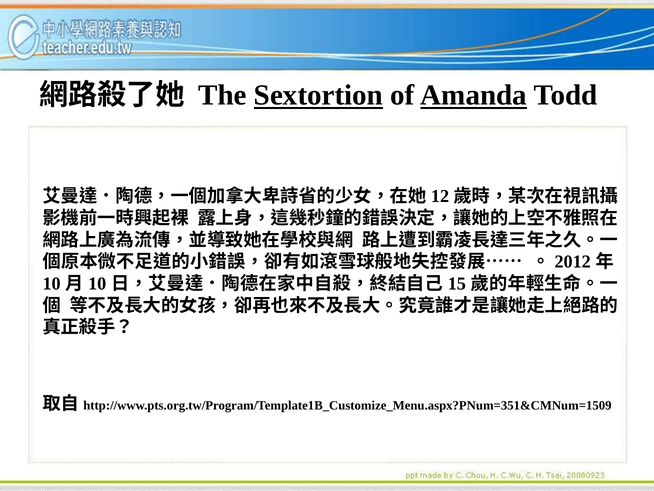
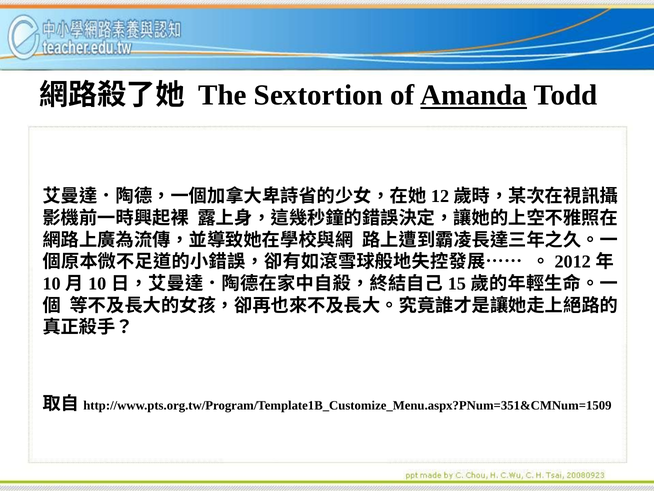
Sextortion underline: present -> none
